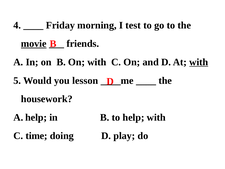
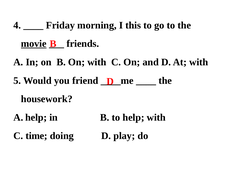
test: test -> this
with at (199, 62) underline: present -> none
lesson: lesson -> friend
